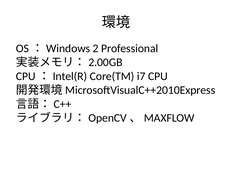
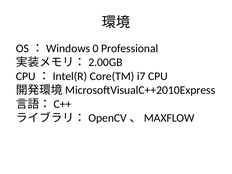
2: 2 -> 0
